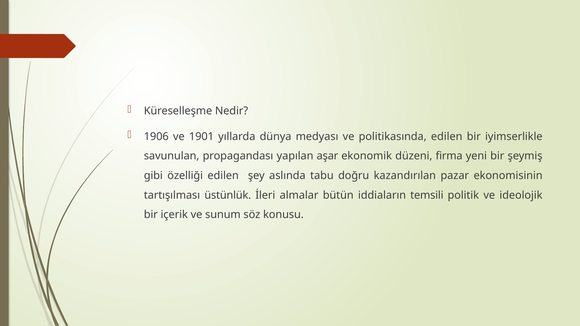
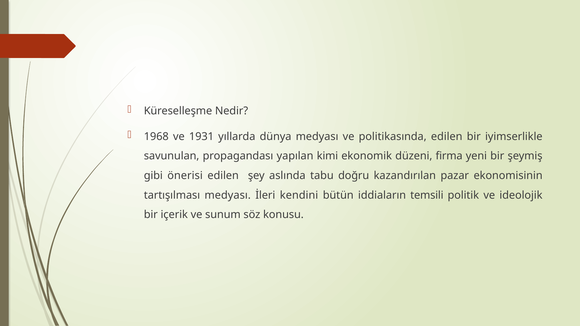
1906: 1906 -> 1968
1901: 1901 -> 1931
aşar: aşar -> kimi
özelliği: özelliği -> önerisi
tartışılması üstünlük: üstünlük -> medyası
almalar: almalar -> kendini
